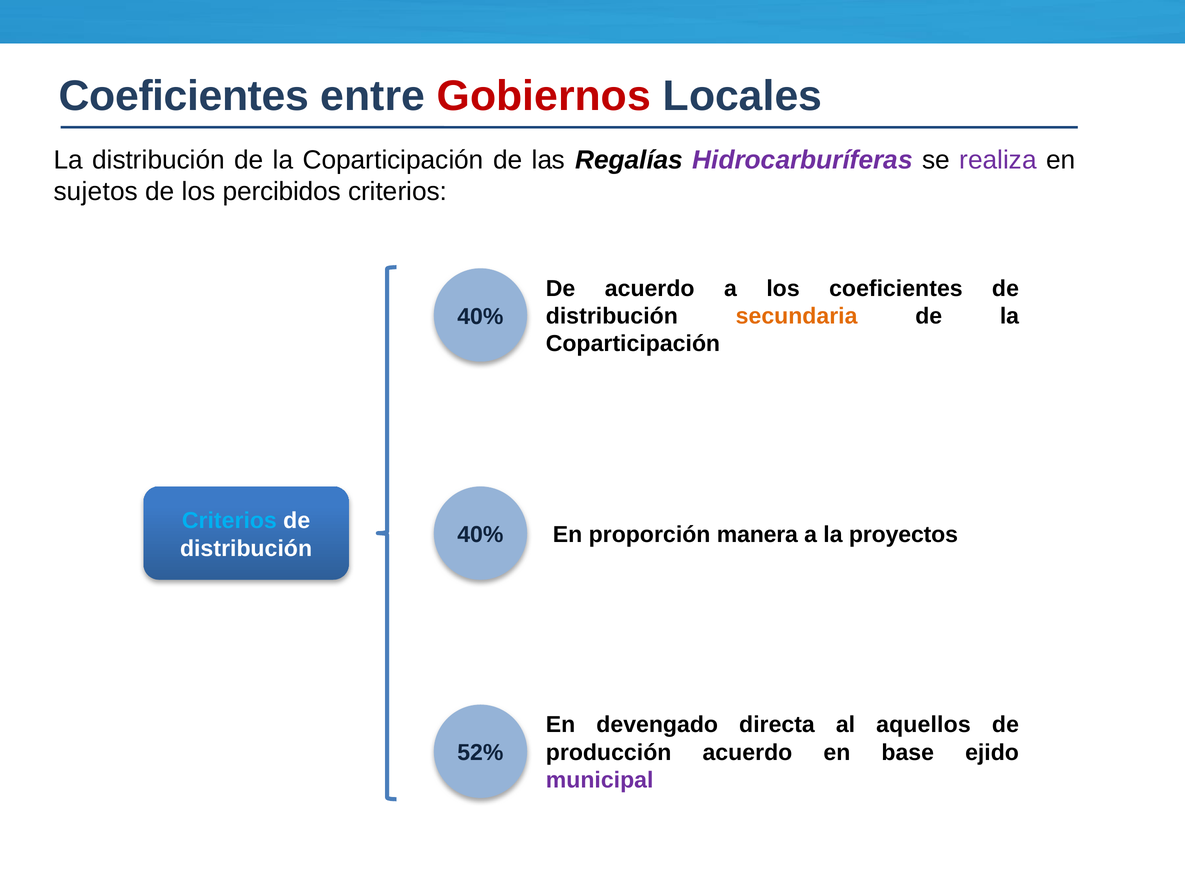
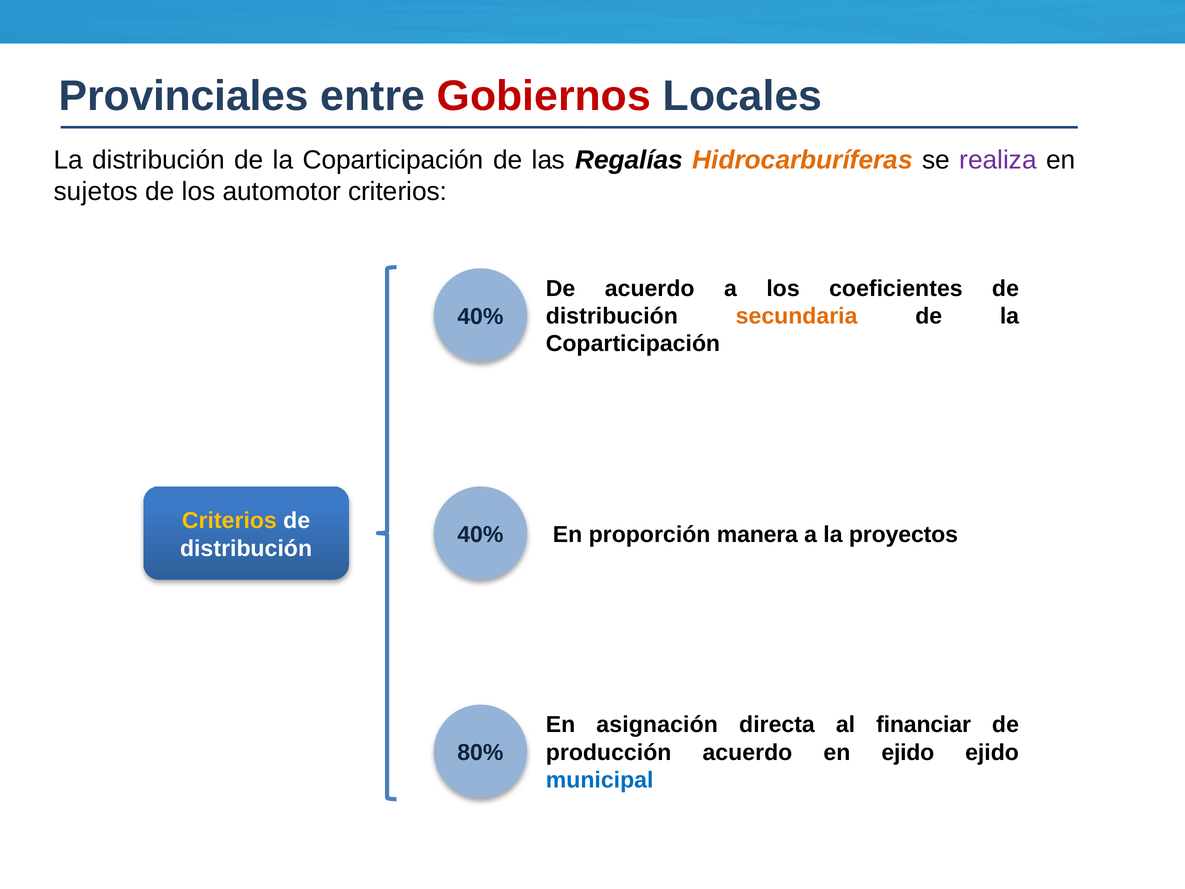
Coeficientes at (184, 96): Coeficientes -> Provinciales
Hidrocarburíferas colour: purple -> orange
percibidos: percibidos -> automotor
Criterios at (229, 521) colour: light blue -> yellow
devengado: devengado -> asignación
aquellos: aquellos -> financiar
en base: base -> ejido
52%: 52% -> 80%
municipal colour: purple -> blue
